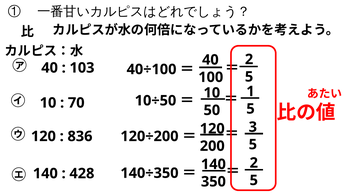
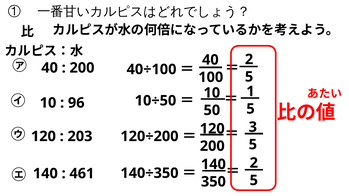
103 at (82, 68): 103 -> 200
70: 70 -> 96
836: 836 -> 203
428: 428 -> 461
